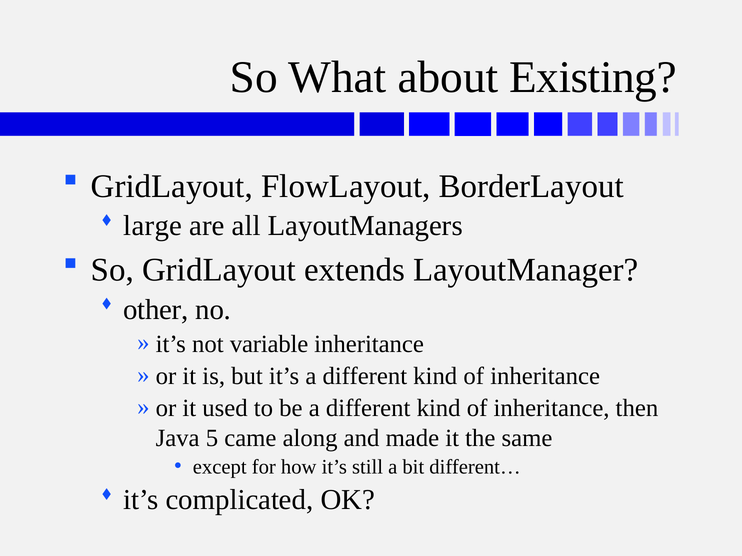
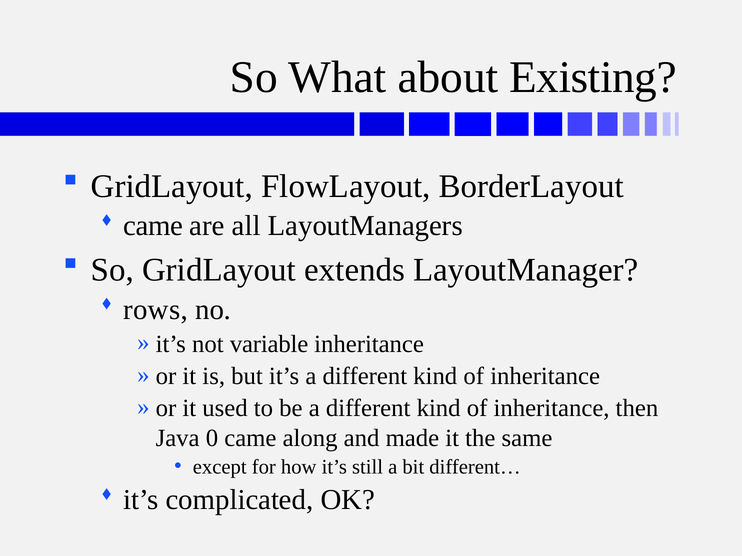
large at (153, 226): large -> came
other: other -> rows
5: 5 -> 0
